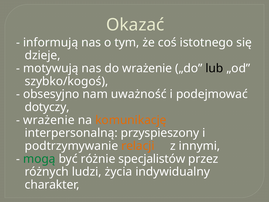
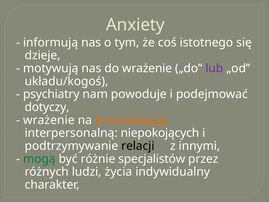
Okazać: Okazać -> Anxiety
lub colour: black -> purple
szybko/kogoś: szybko/kogoś -> układu/kogoś
obsesyjno: obsesyjno -> psychiatry
uważność: uważność -> powoduje
przyspieszony: przyspieszony -> niepokojących
relacji colour: orange -> black
